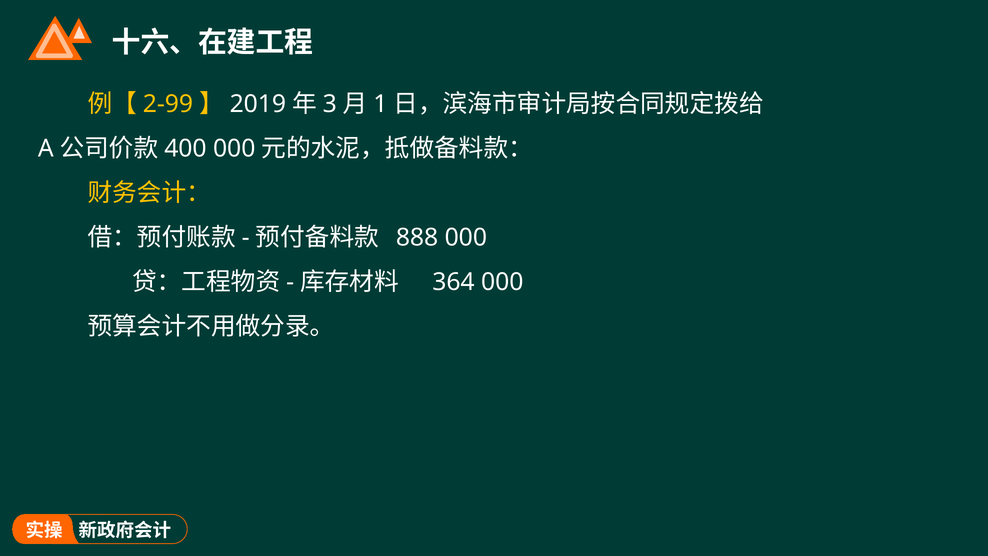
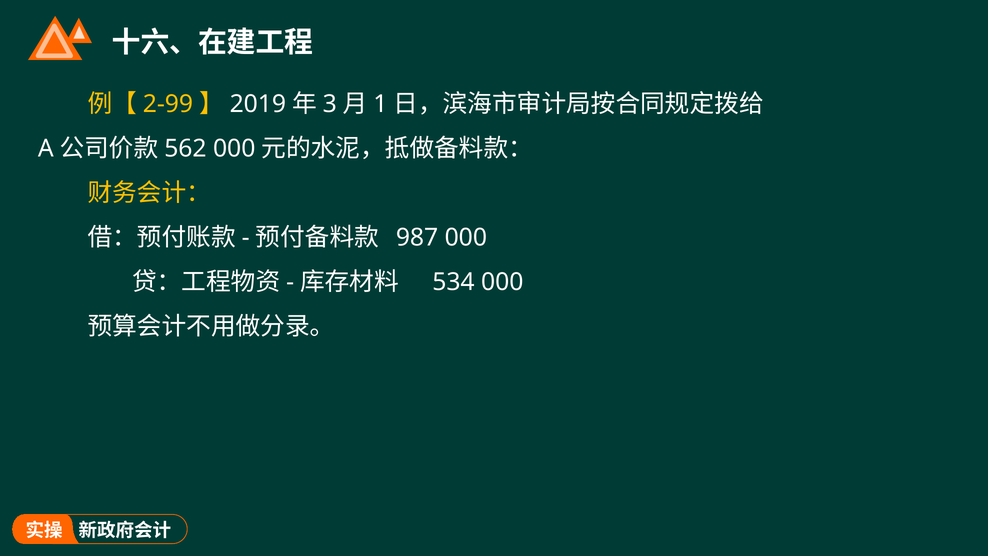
400: 400 -> 562
888: 888 -> 987
364: 364 -> 534
